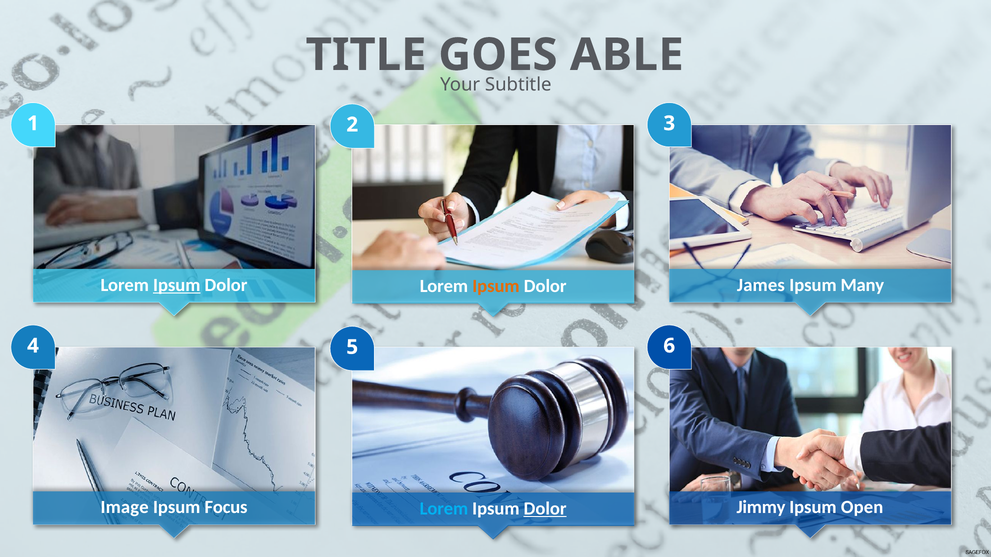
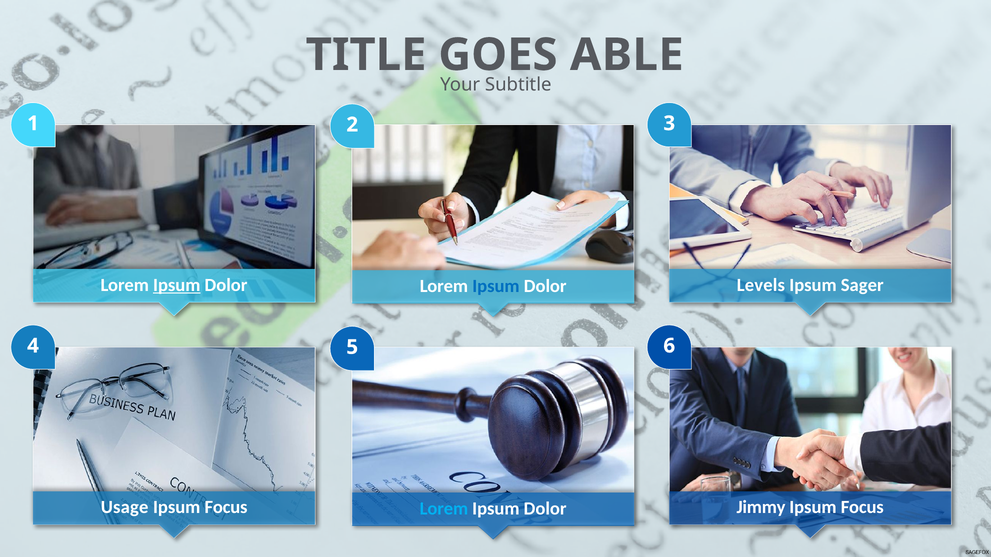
James: James -> Levels
Many: Many -> Sager
Ipsum at (496, 286) colour: orange -> blue
Image: Image -> Usage
Open at (862, 508): Open -> Focus
Dolor at (545, 509) underline: present -> none
